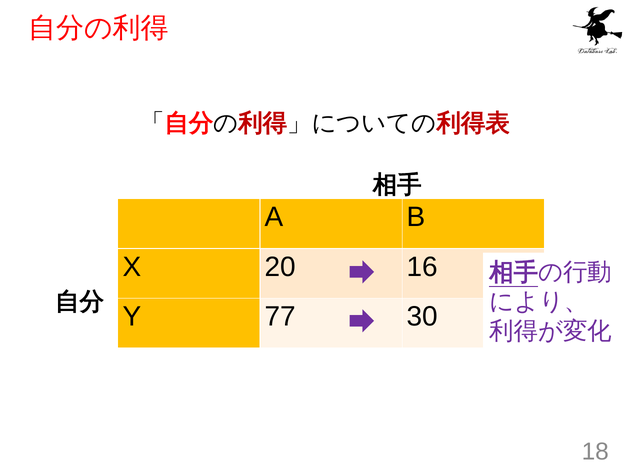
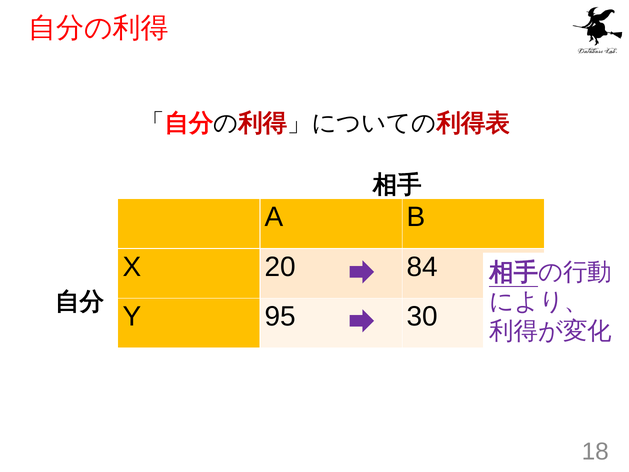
16: 16 -> 84
77: 77 -> 95
